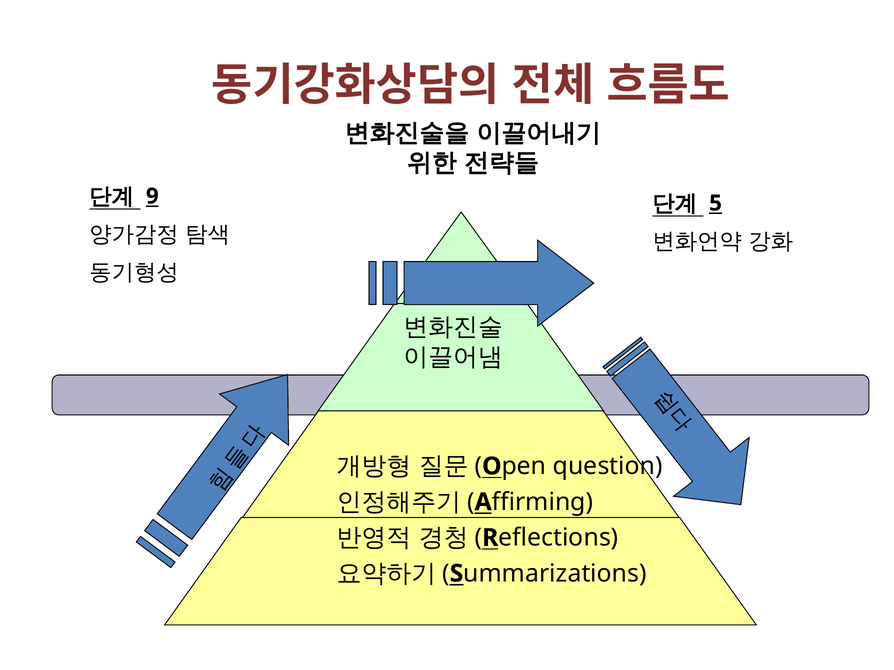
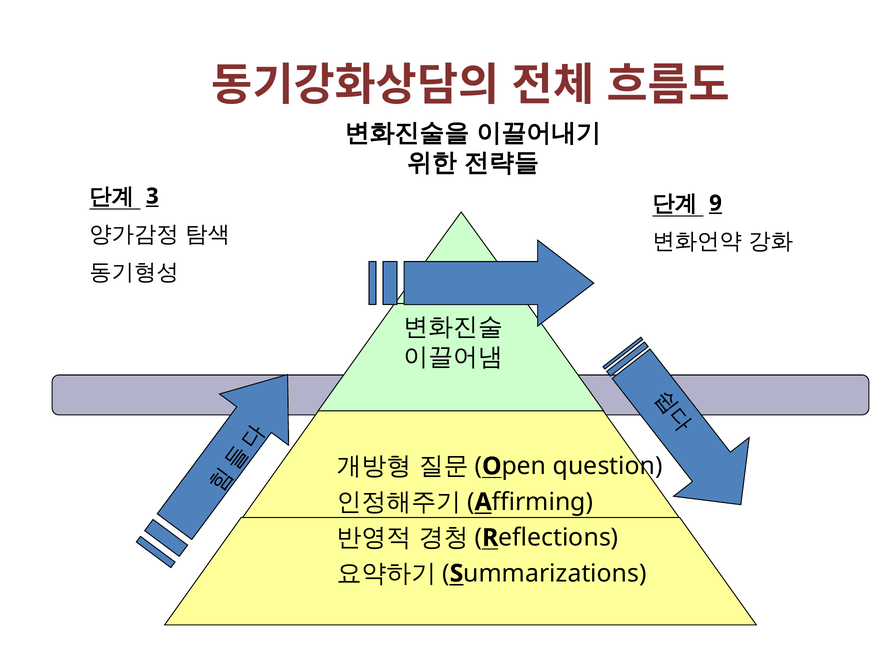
9: 9 -> 3
5: 5 -> 9
